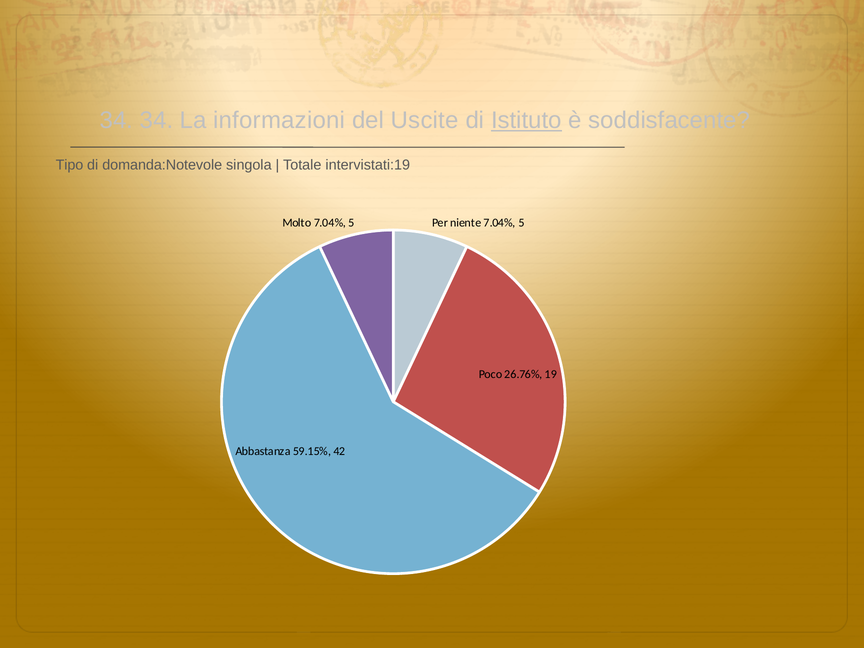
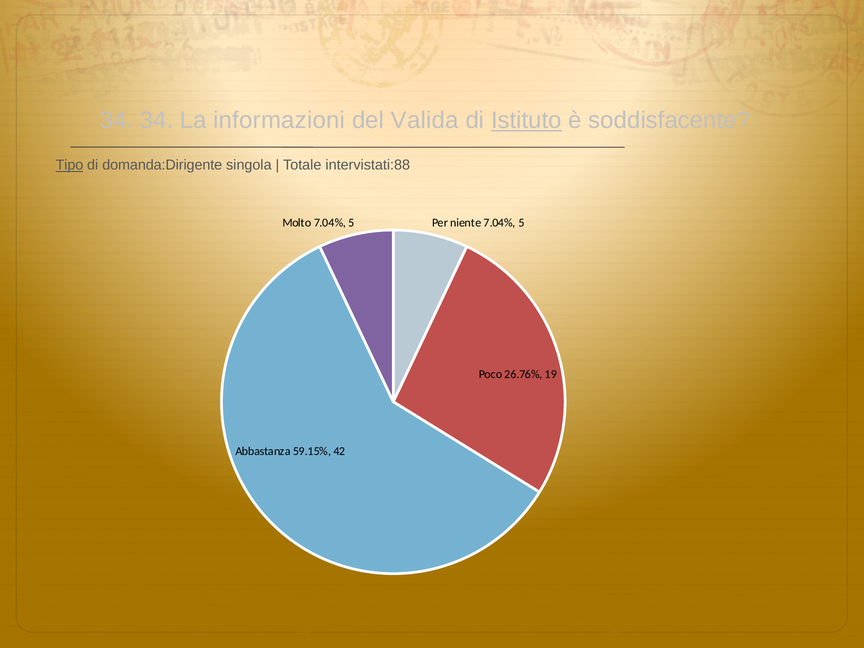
Uscite: Uscite -> Valida
Tipo underline: none -> present
domanda:Notevole: domanda:Notevole -> domanda:Dirigente
intervistati:19: intervistati:19 -> intervistati:88
